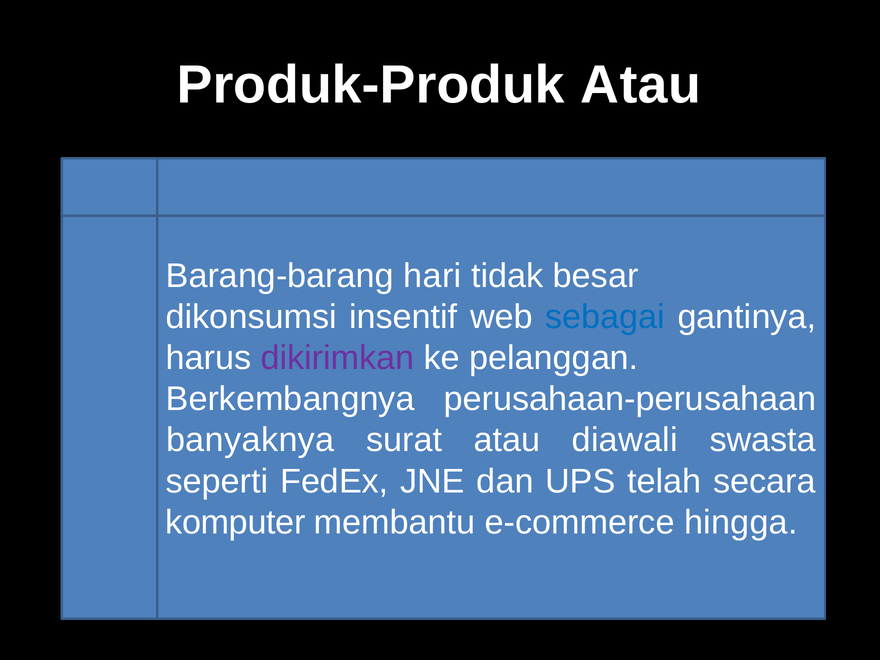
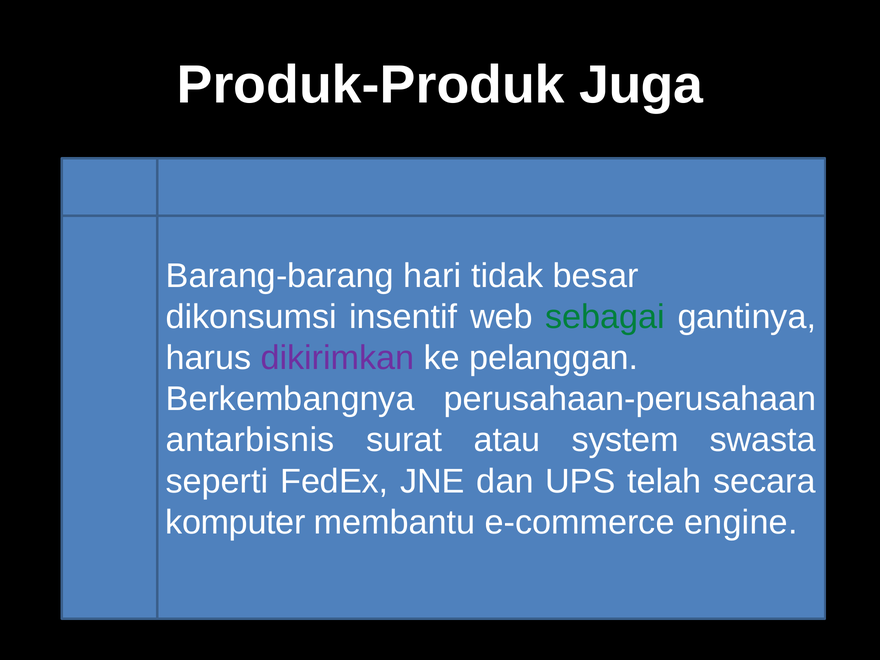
Produk-Produk Atau: Atau -> Juga
sebagai colour: blue -> green
banyaknya: banyaknya -> antarbisnis
diawali: diawali -> system
hingga: hingga -> engine
